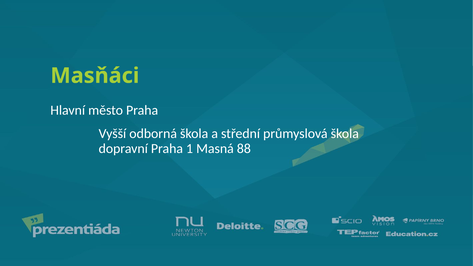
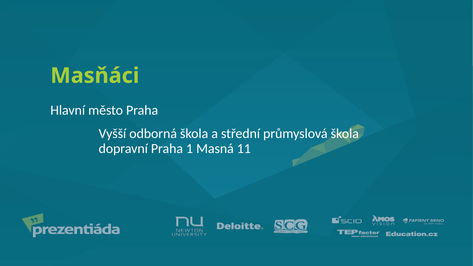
88: 88 -> 11
